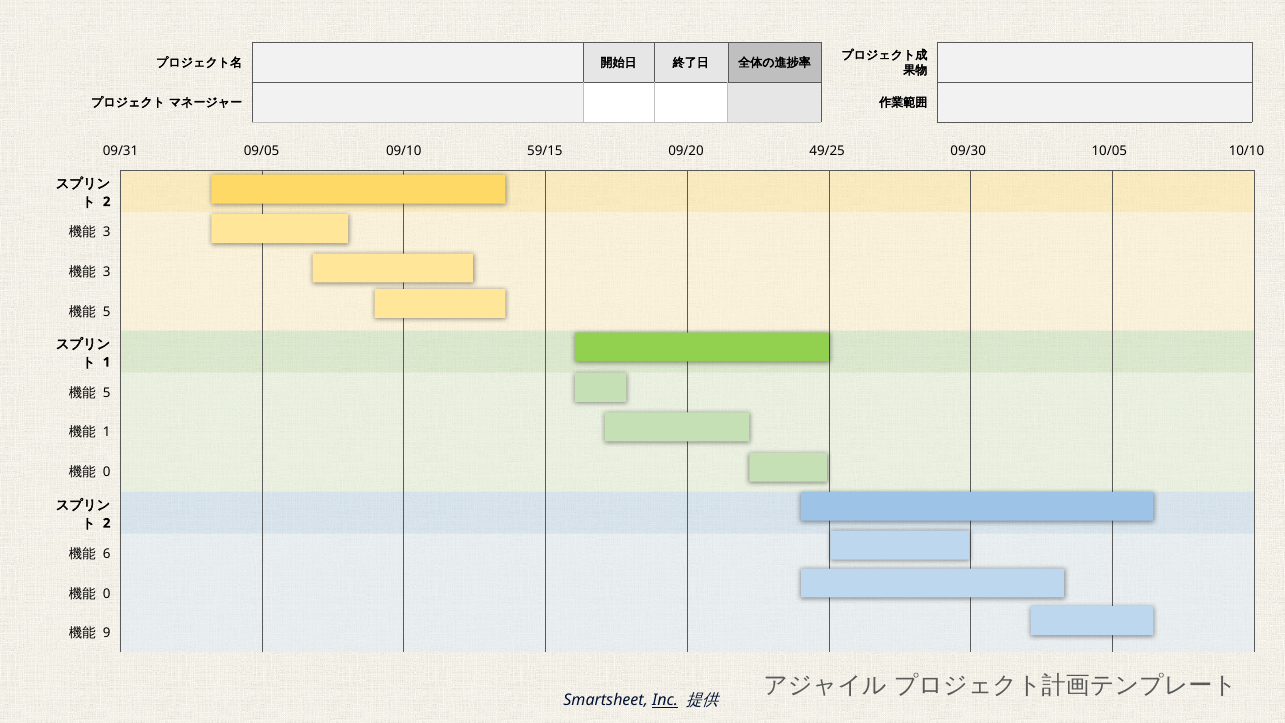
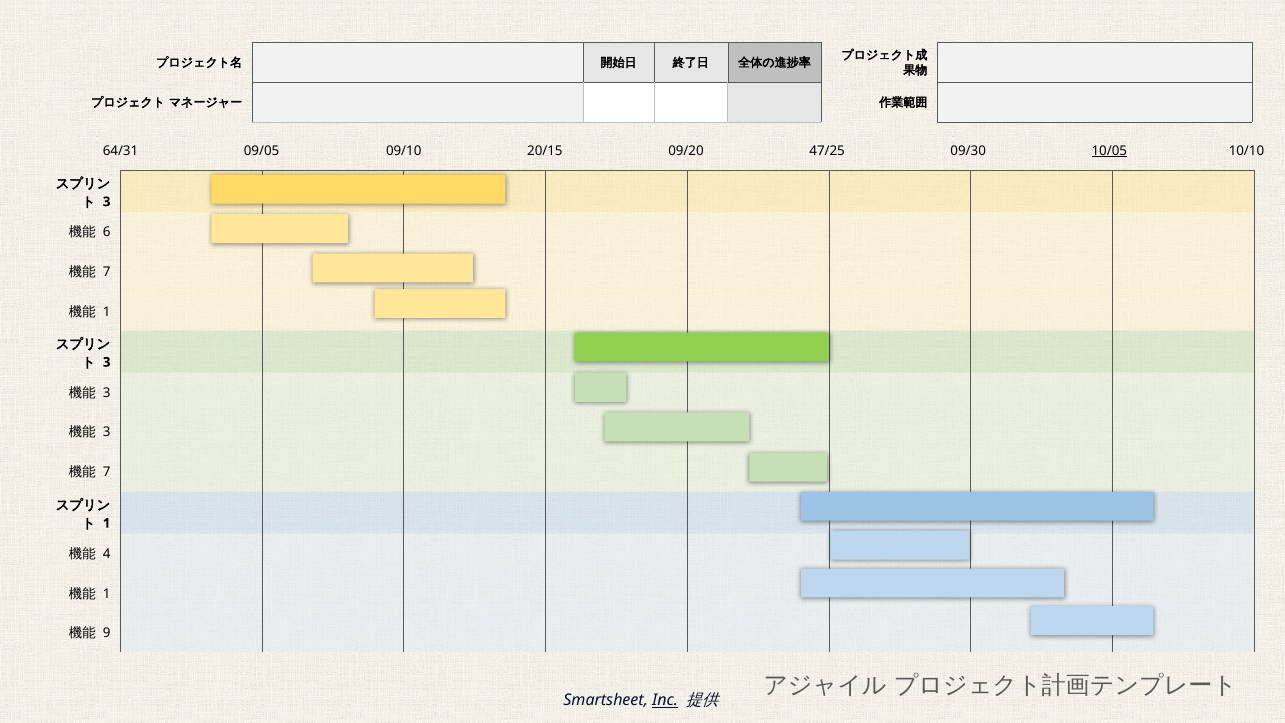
09/31: 09/31 -> 64/31
59/15: 59/15 -> 20/15
49/25: 49/25 -> 47/25
10/05 underline: none -> present
2 at (107, 202): 2 -> 3
3 at (107, 232): 3 -> 6
3 at (107, 272): 3 -> 7
5 at (107, 312): 5 -> 1
1 at (107, 362): 1 -> 3
5 at (107, 393): 5 -> 3
1 at (107, 432): 1 -> 3
0 at (107, 472): 0 -> 7
2 at (107, 523): 2 -> 1
6: 6 -> 4
0 at (107, 593): 0 -> 1
